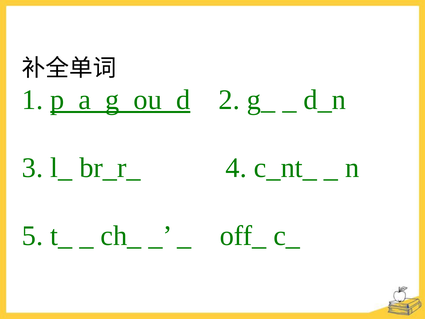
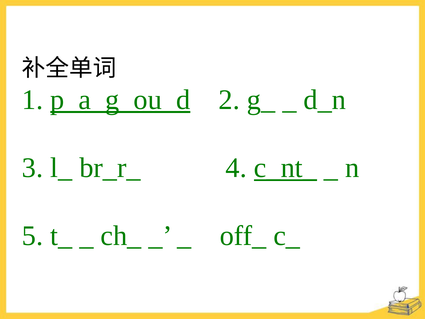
c_nt_ underline: none -> present
